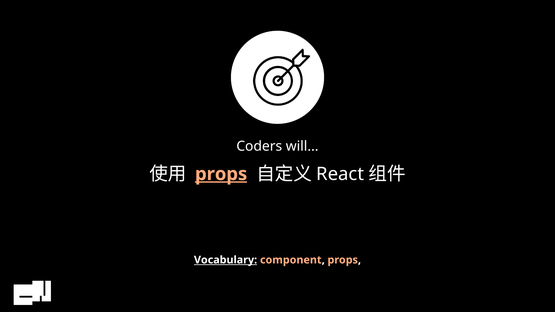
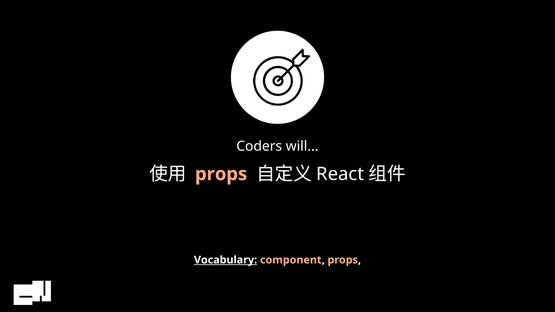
props at (221, 174) underline: present -> none
